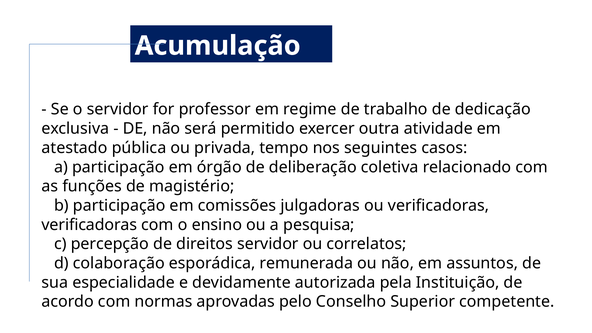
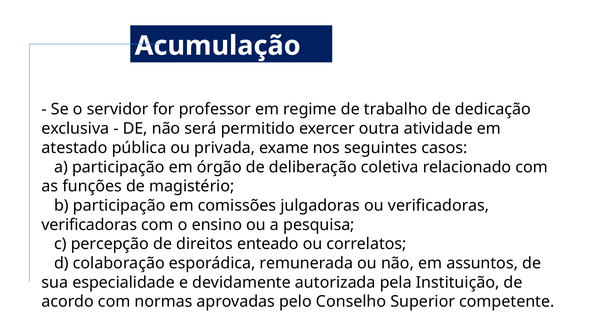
tempo: tempo -> exame
direitos servidor: servidor -> enteado
